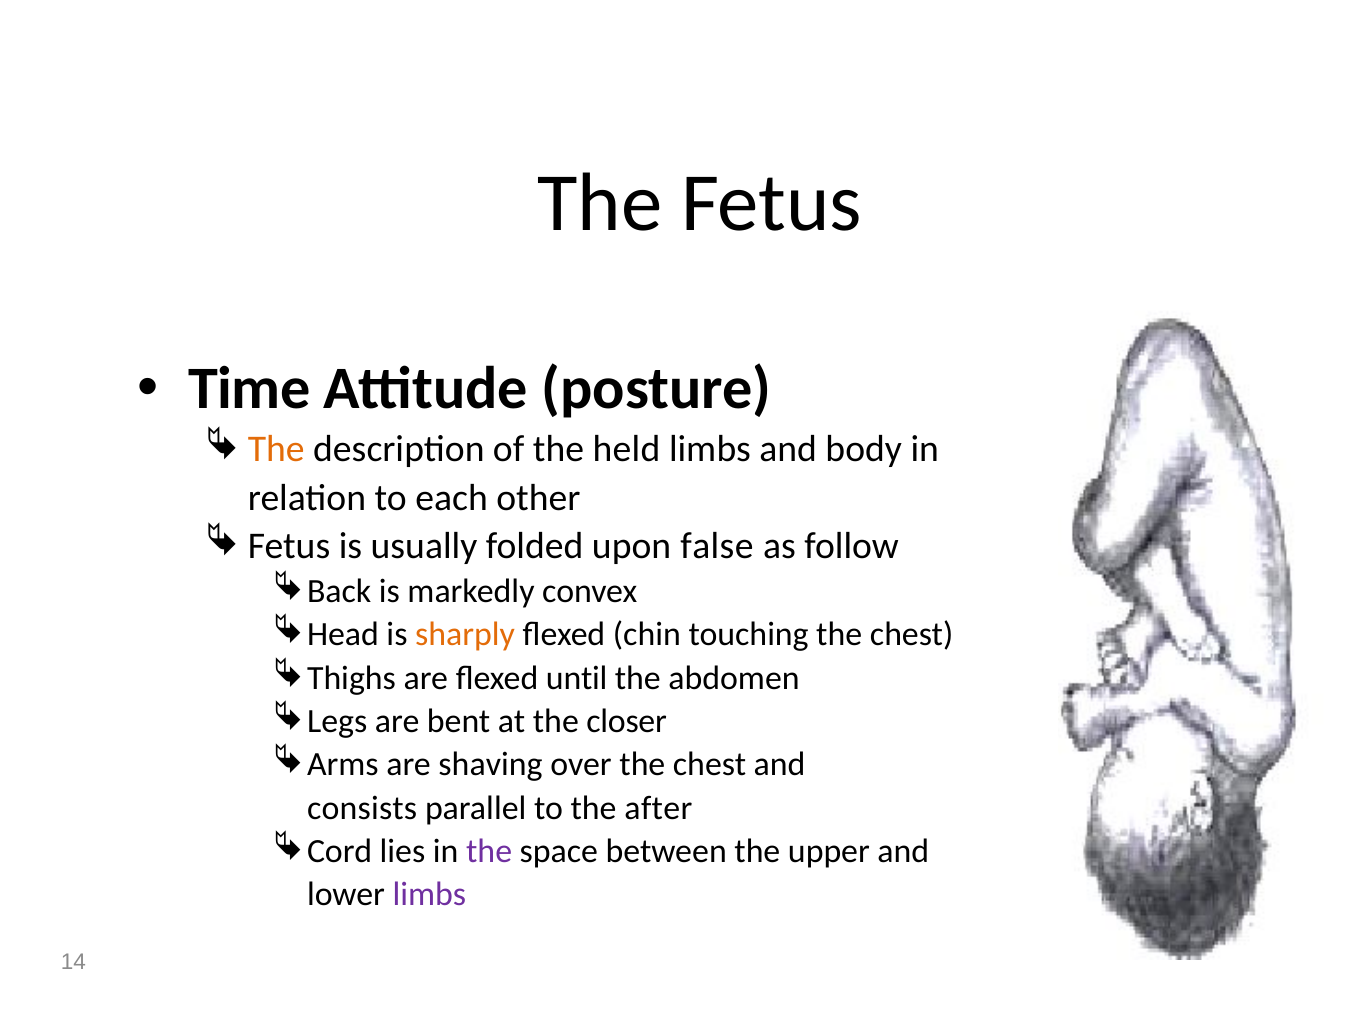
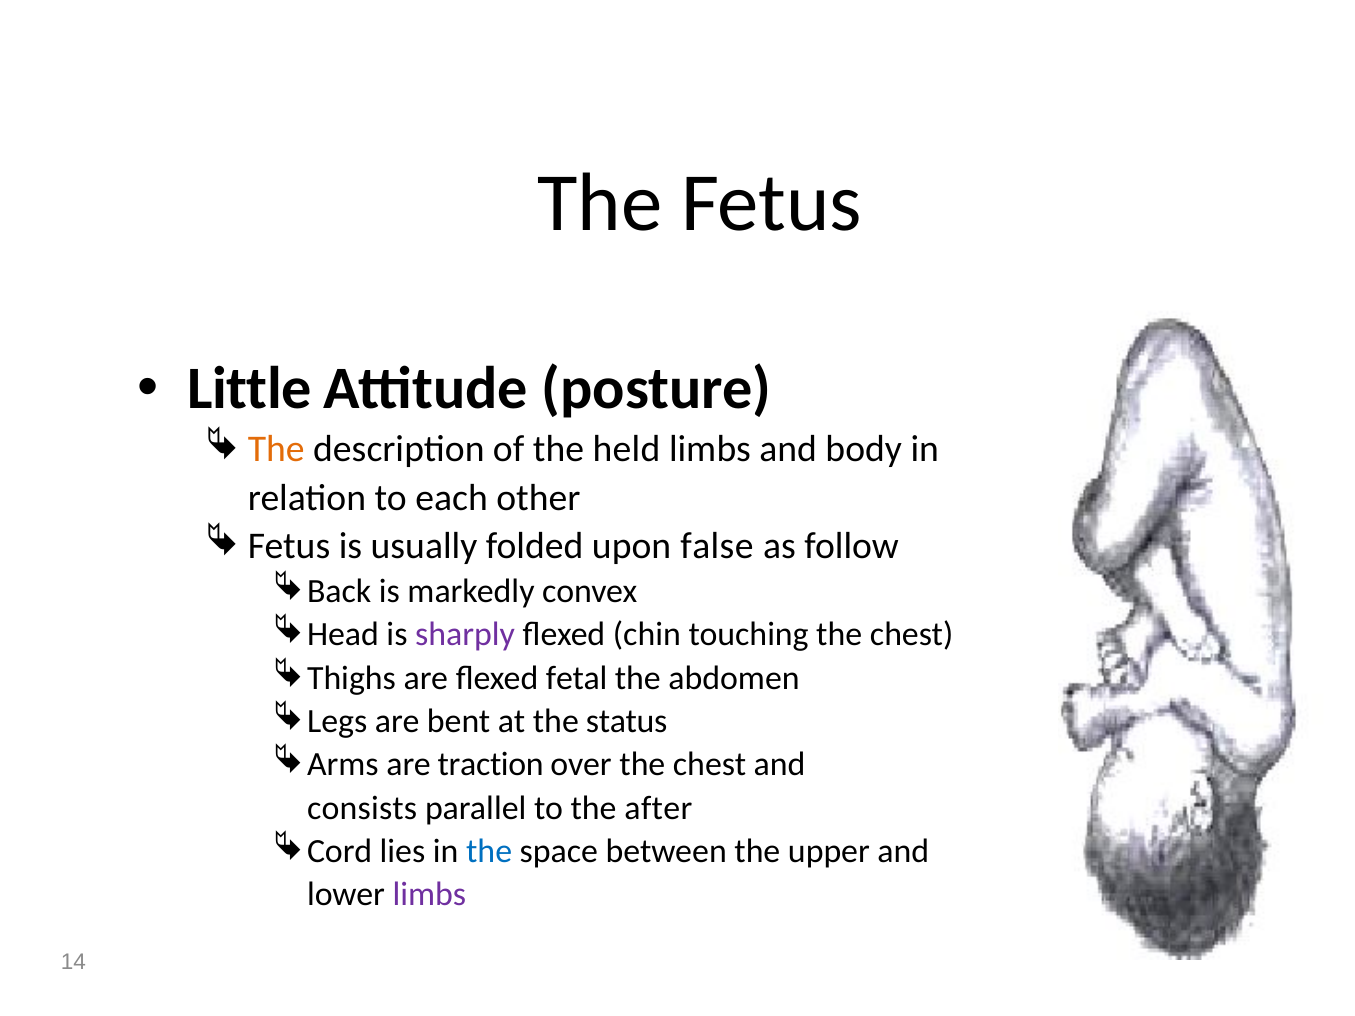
Time: Time -> Little
sharply colour: orange -> purple
until: until -> fetal
closer: closer -> status
shaving: shaving -> traction
the at (489, 852) colour: purple -> blue
